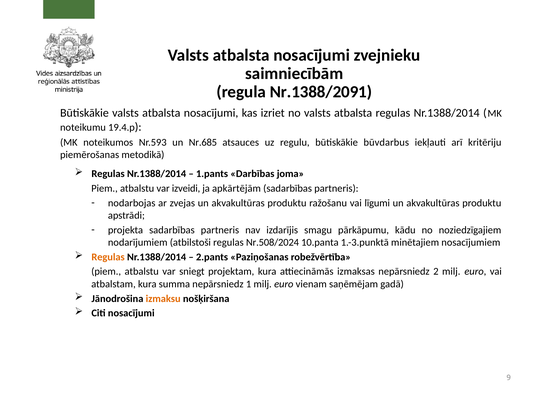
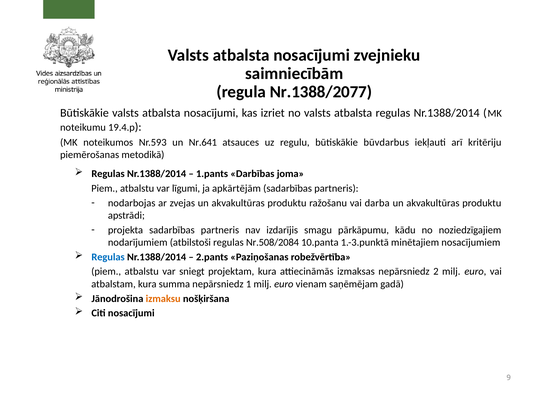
Nr.1388/2091: Nr.1388/2091 -> Nr.1388/2077
Nr.685: Nr.685 -> Nr.641
izveidi: izveidi -> līgumi
līgumi: līgumi -> darba
Nr.508/2024: Nr.508/2024 -> Nr.508/2084
Regulas at (108, 257) colour: orange -> blue
